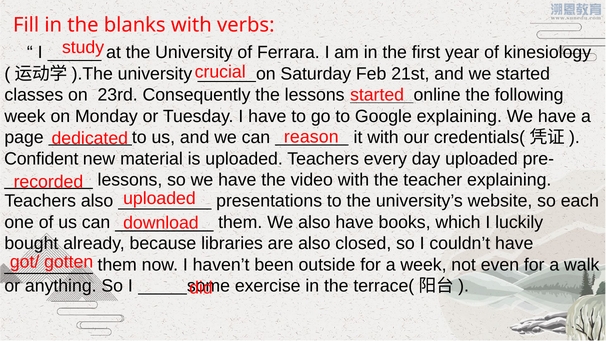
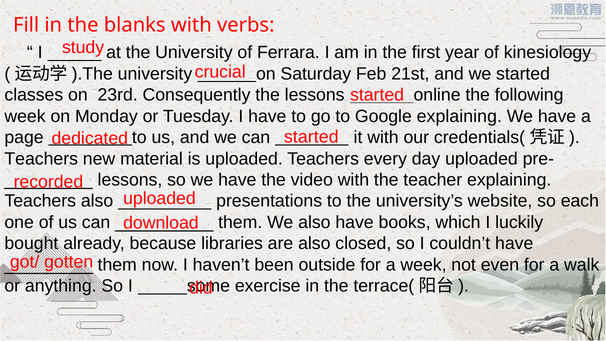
dedicated reason: reason -> started
Confident at (41, 159): Confident -> Teachers
